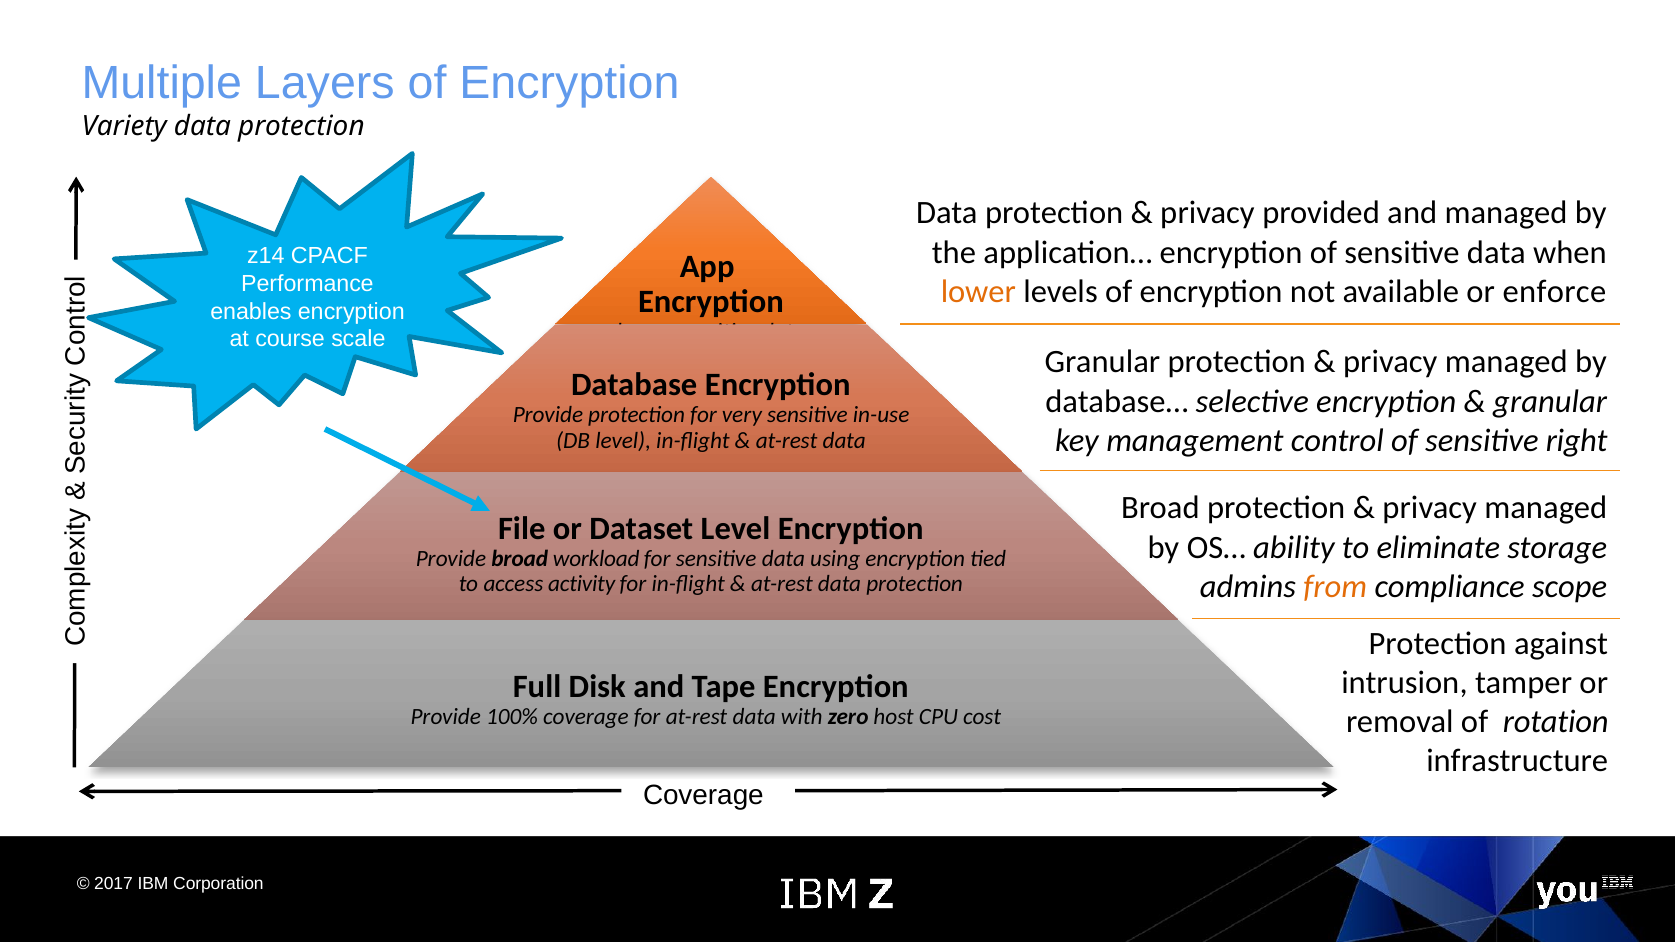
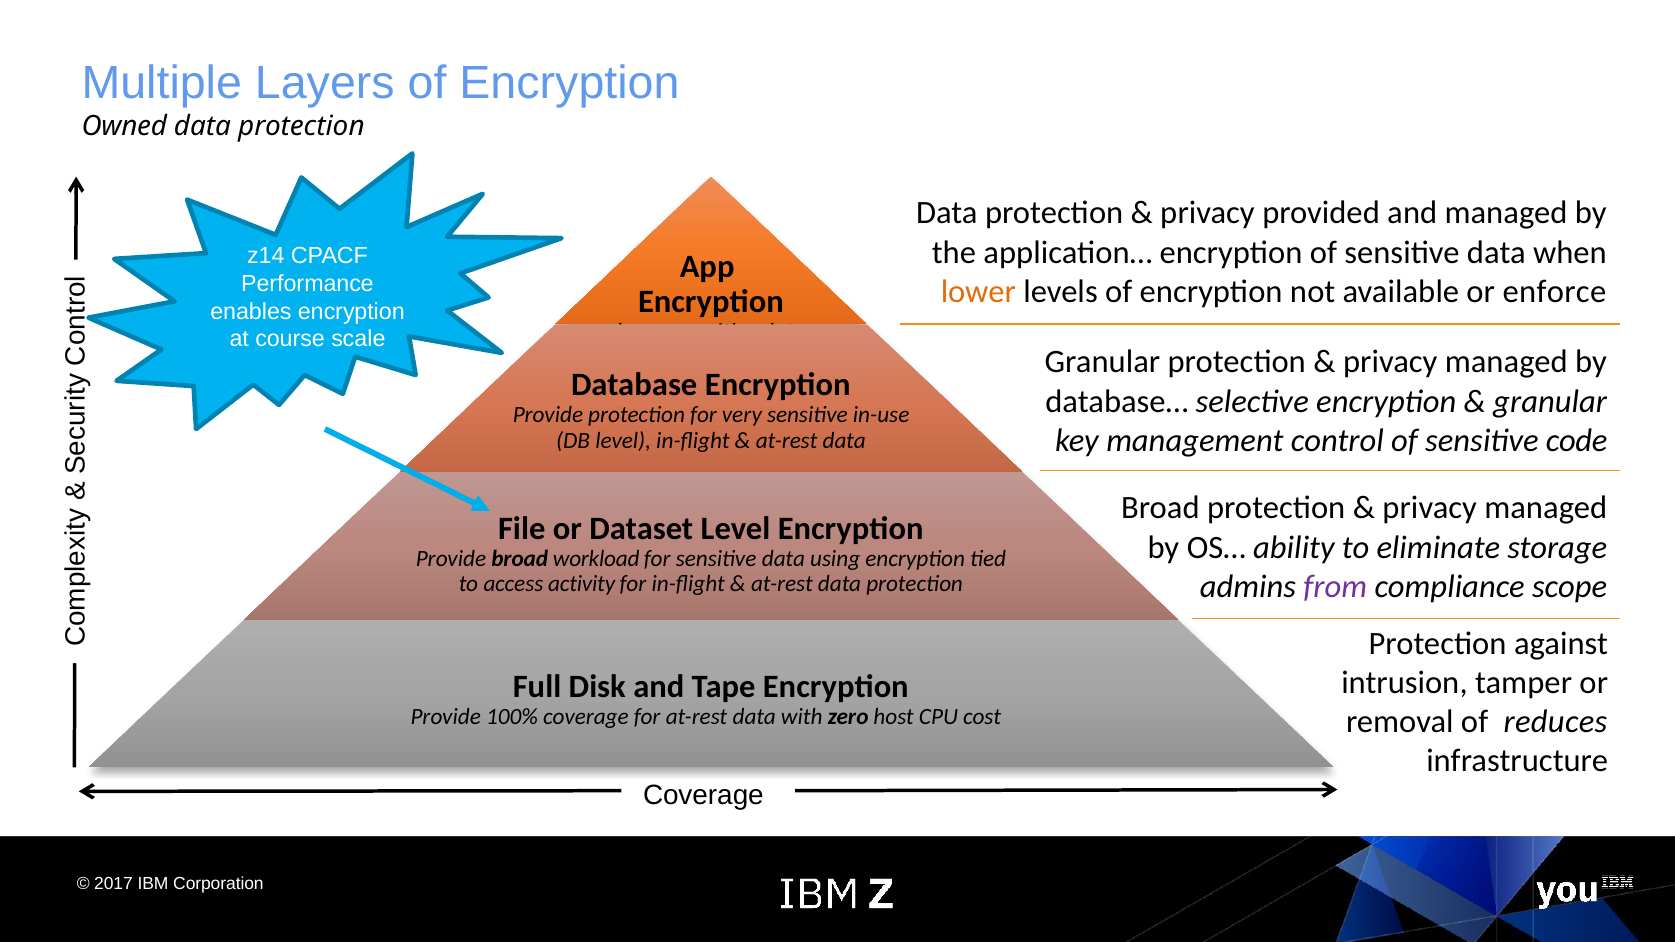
Variety: Variety -> Owned
right: right -> code
from colour: orange -> purple
rotation: rotation -> reduces
